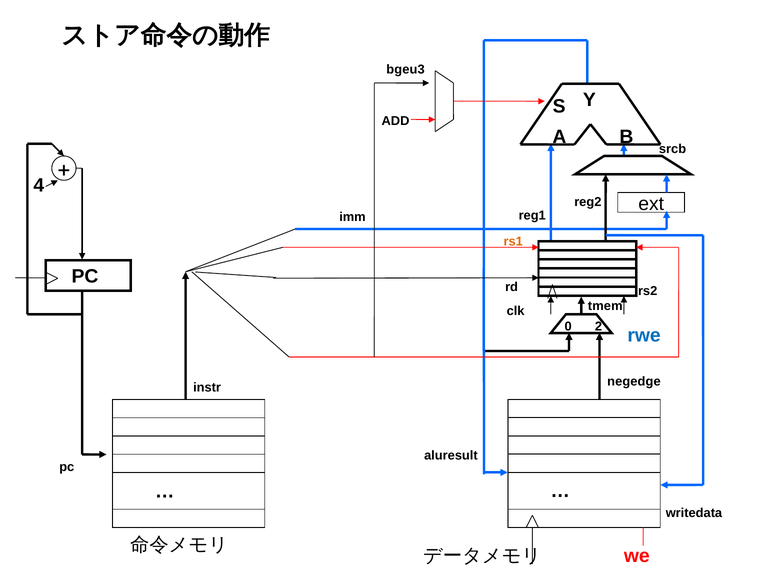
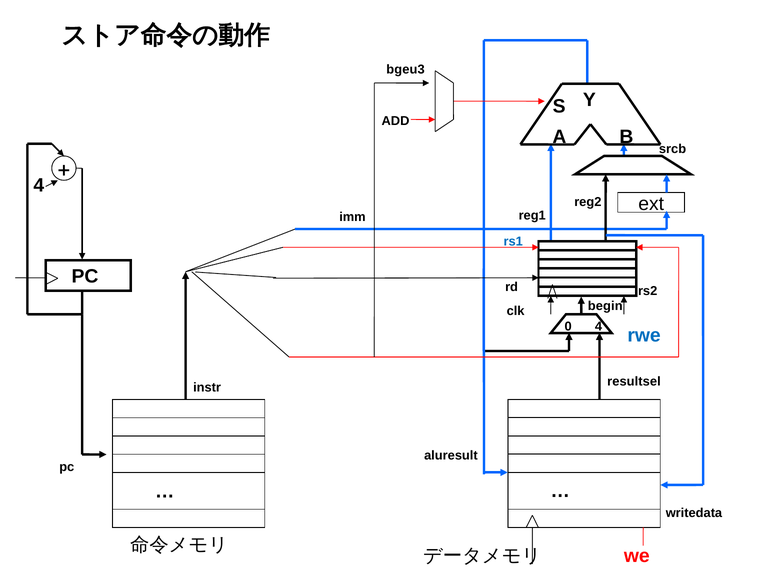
rs1 colour: orange -> blue
tmem: tmem -> begin
0 2: 2 -> 4
negedge: negedge -> resultsel
